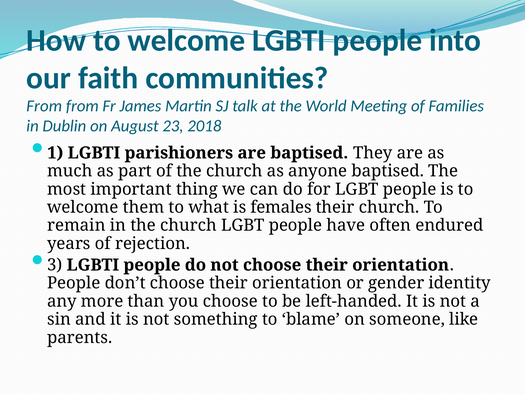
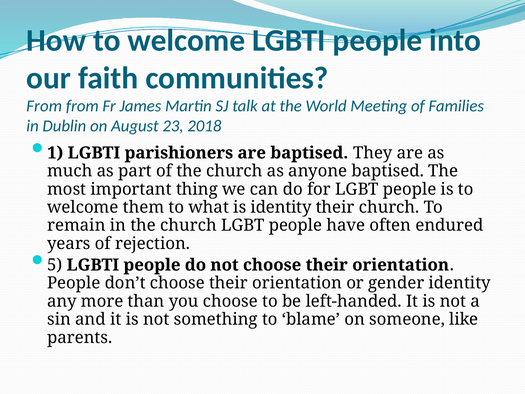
is females: females -> identity
3: 3 -> 5
